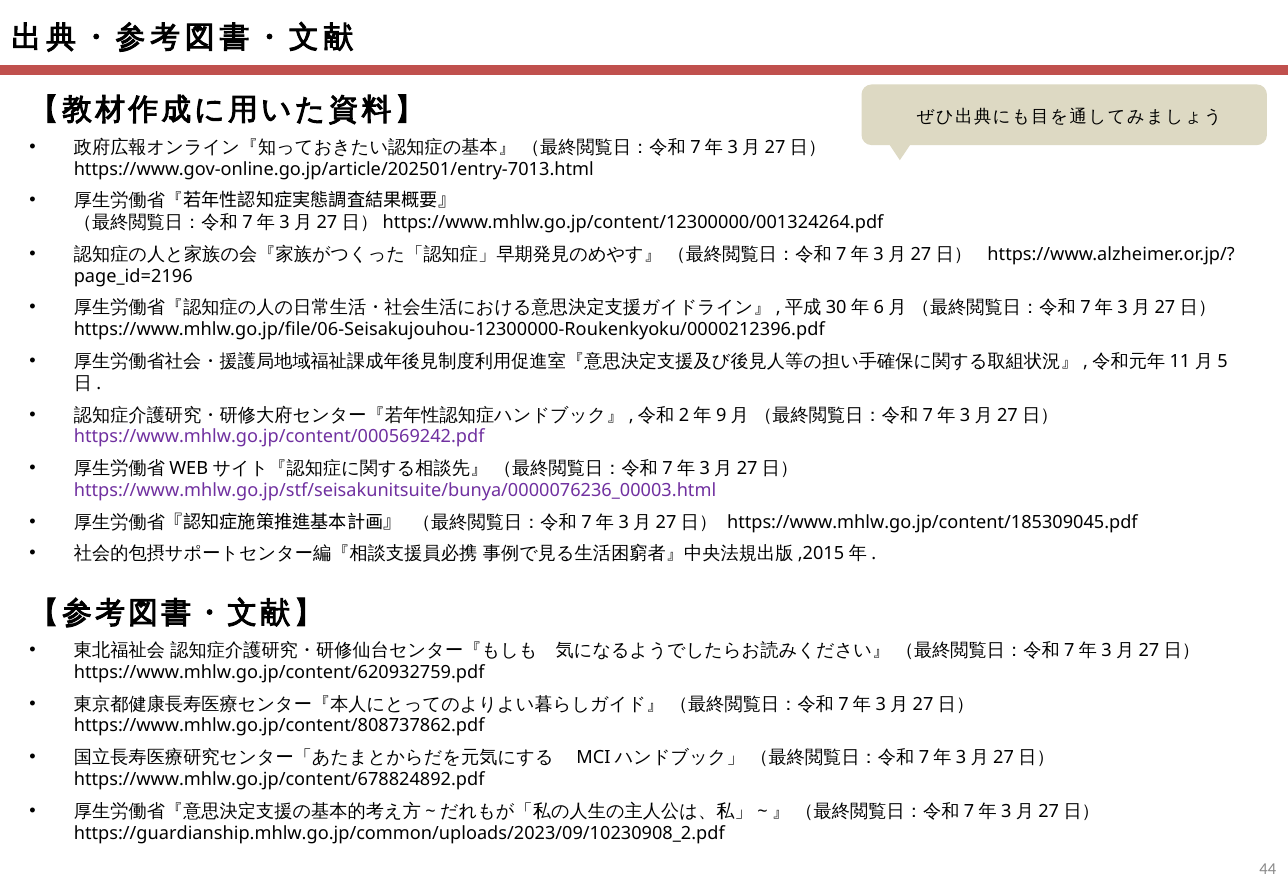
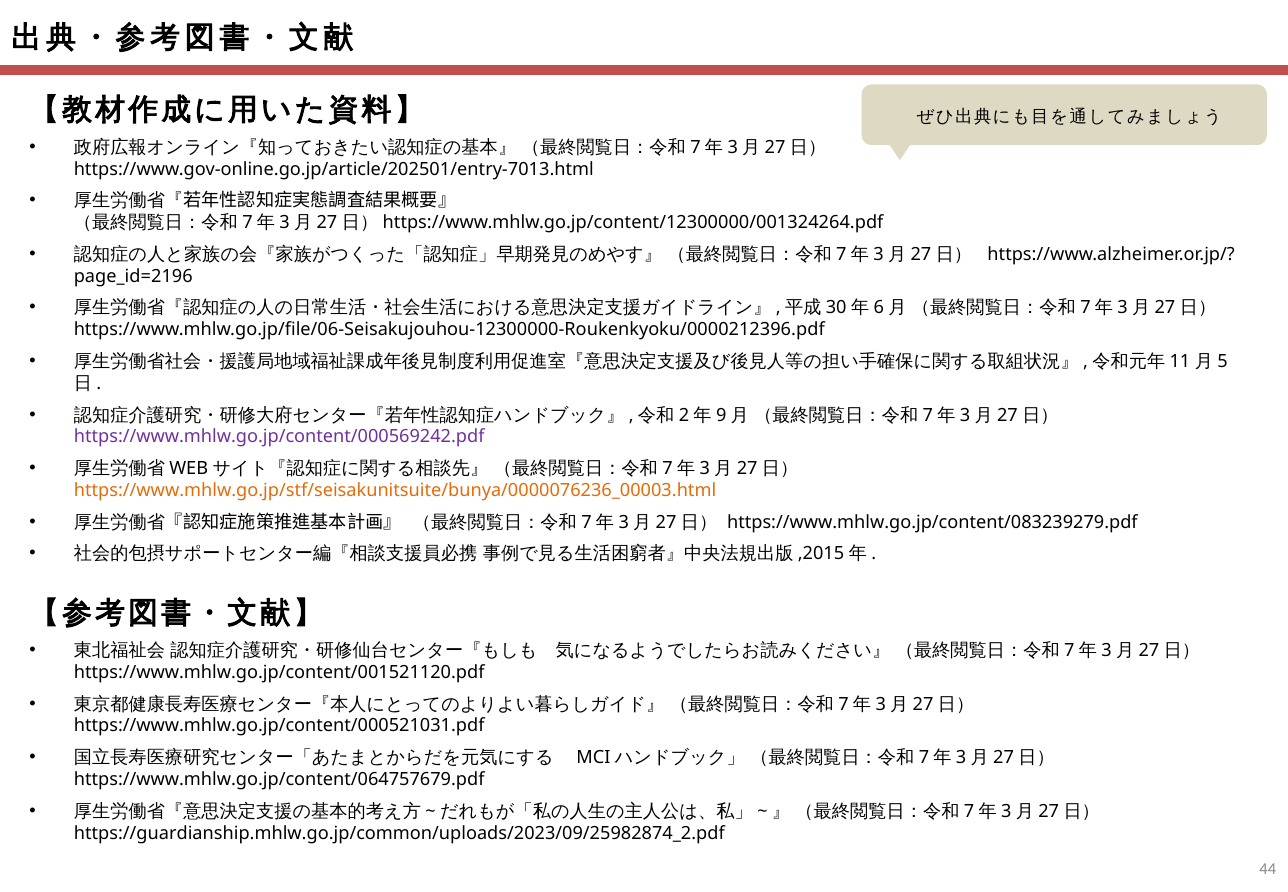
https://www.mhlw.go.jp/stf/seisakunitsuite/bunya/0000076236_00003.html colour: purple -> orange
https://www.mhlw.go.jp/content/185309045.pdf: https://www.mhlw.go.jp/content/185309045.pdf -> https://www.mhlw.go.jp/content/083239279.pdf
https://www.mhlw.go.jp/content/620932759.pdf: https://www.mhlw.go.jp/content/620932759.pdf -> https://www.mhlw.go.jp/content/001521120.pdf
https://www.mhlw.go.jp/content/808737862.pdf: https://www.mhlw.go.jp/content/808737862.pdf -> https://www.mhlw.go.jp/content/000521031.pdf
https://www.mhlw.go.jp/content/678824892.pdf: https://www.mhlw.go.jp/content/678824892.pdf -> https://www.mhlw.go.jp/content/064757679.pdf
https://guardianship.mhlw.go.jp/common/uploads/2023/09/10230908_2.pdf: https://guardianship.mhlw.go.jp/common/uploads/2023/09/10230908_2.pdf -> https://guardianship.mhlw.go.jp/common/uploads/2023/09/25982874_2.pdf
